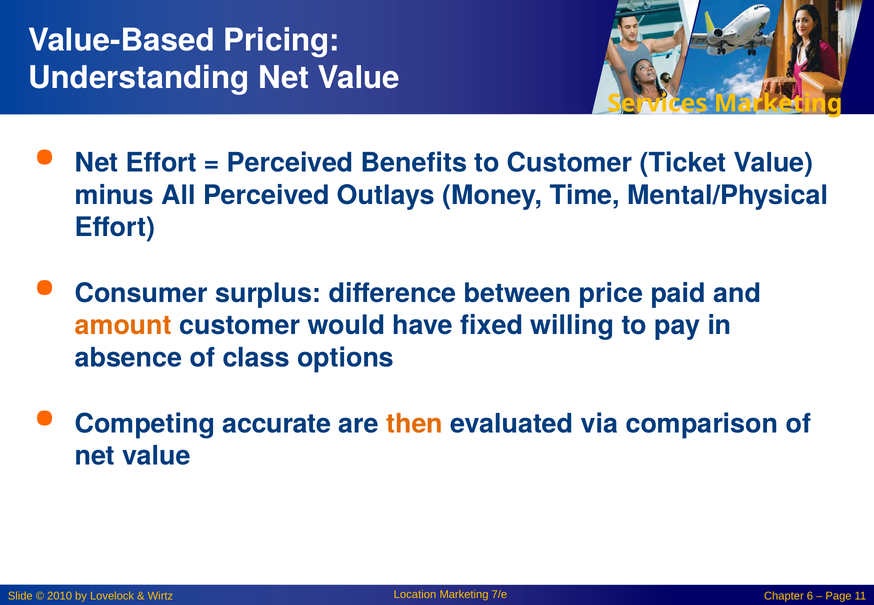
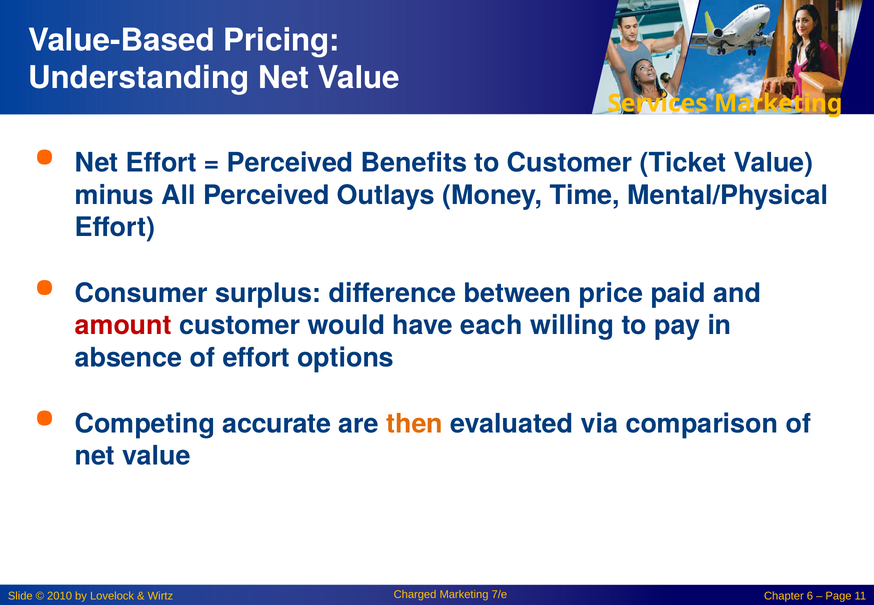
amount colour: orange -> red
fixed: fixed -> each
of class: class -> effort
Location: Location -> Charged
